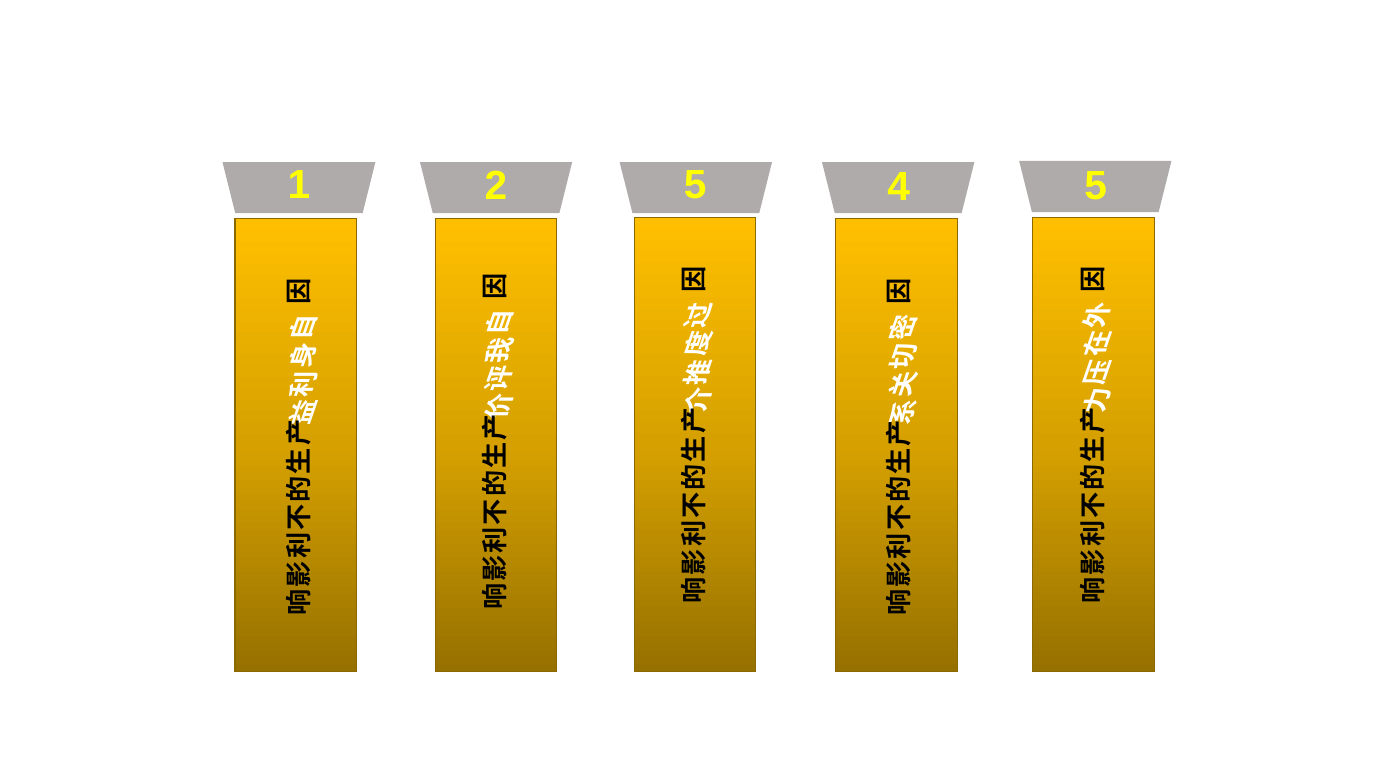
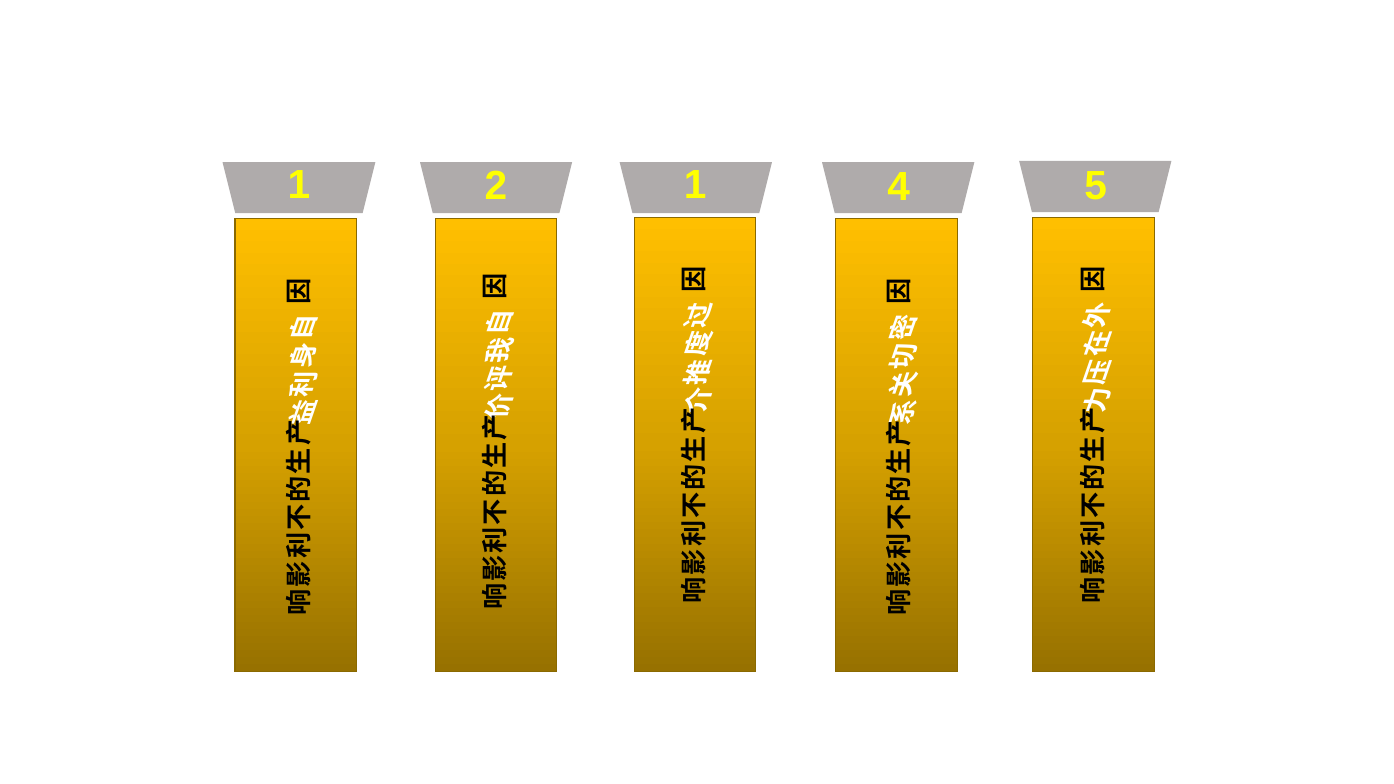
2 5: 5 -> 1
